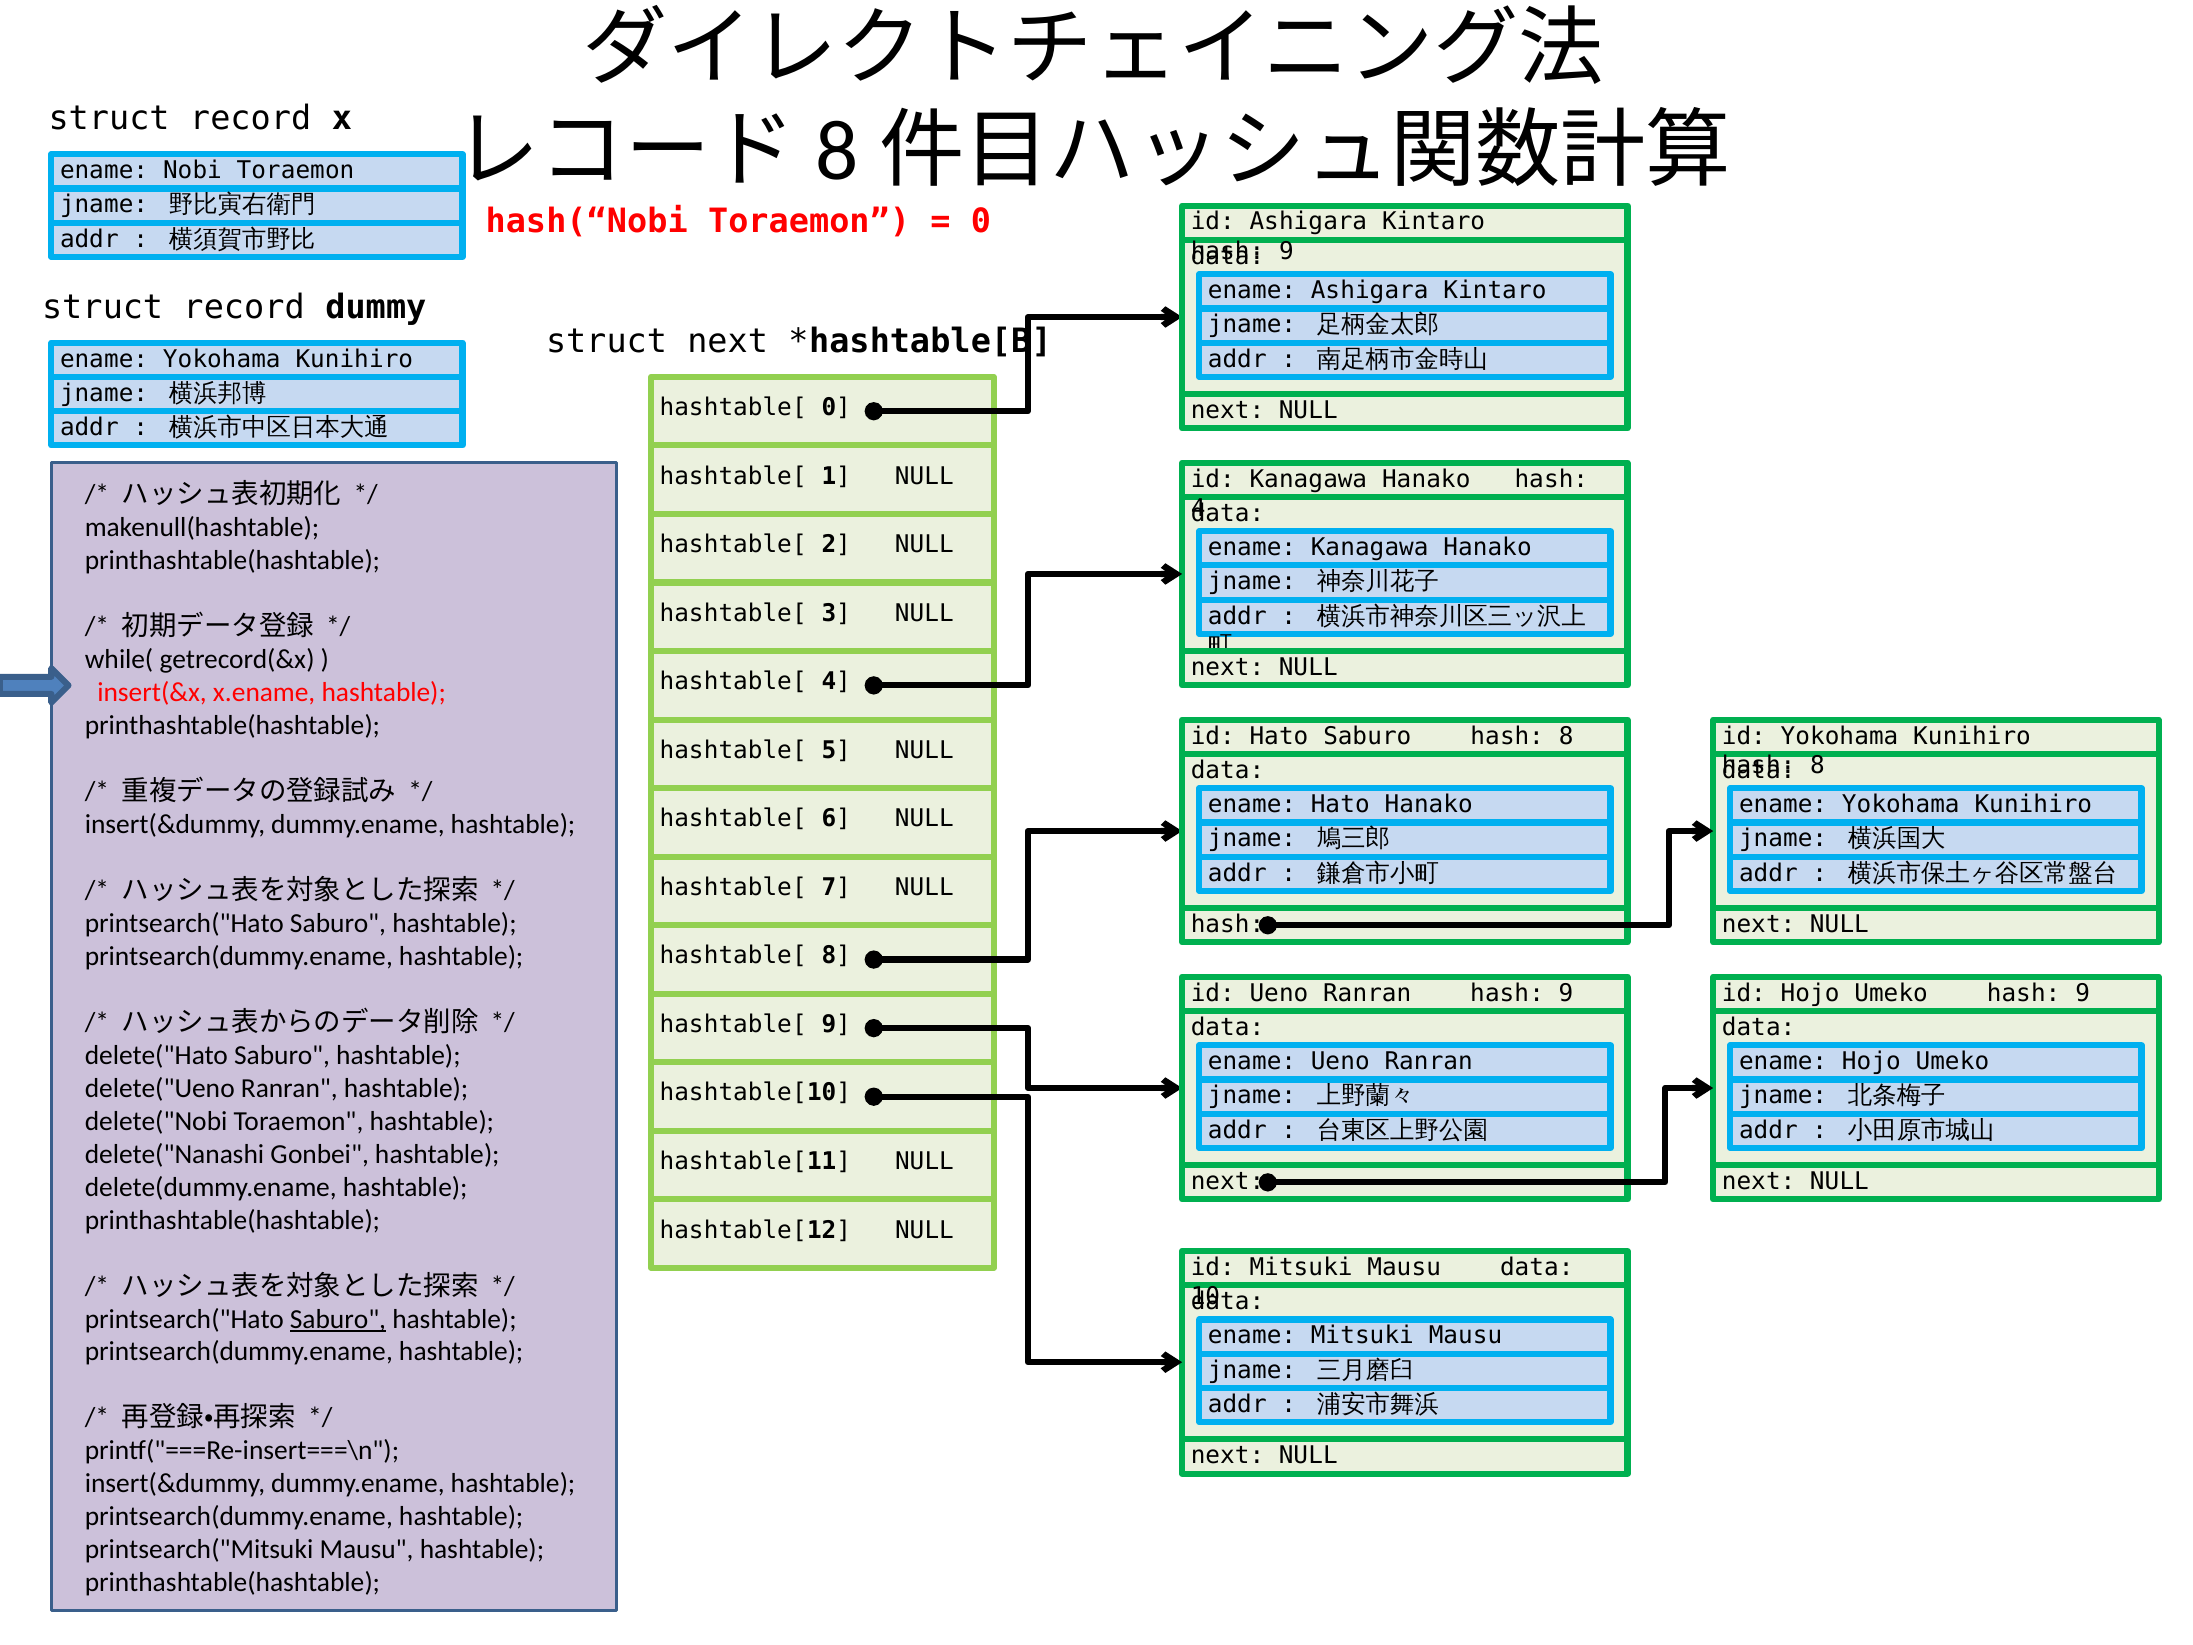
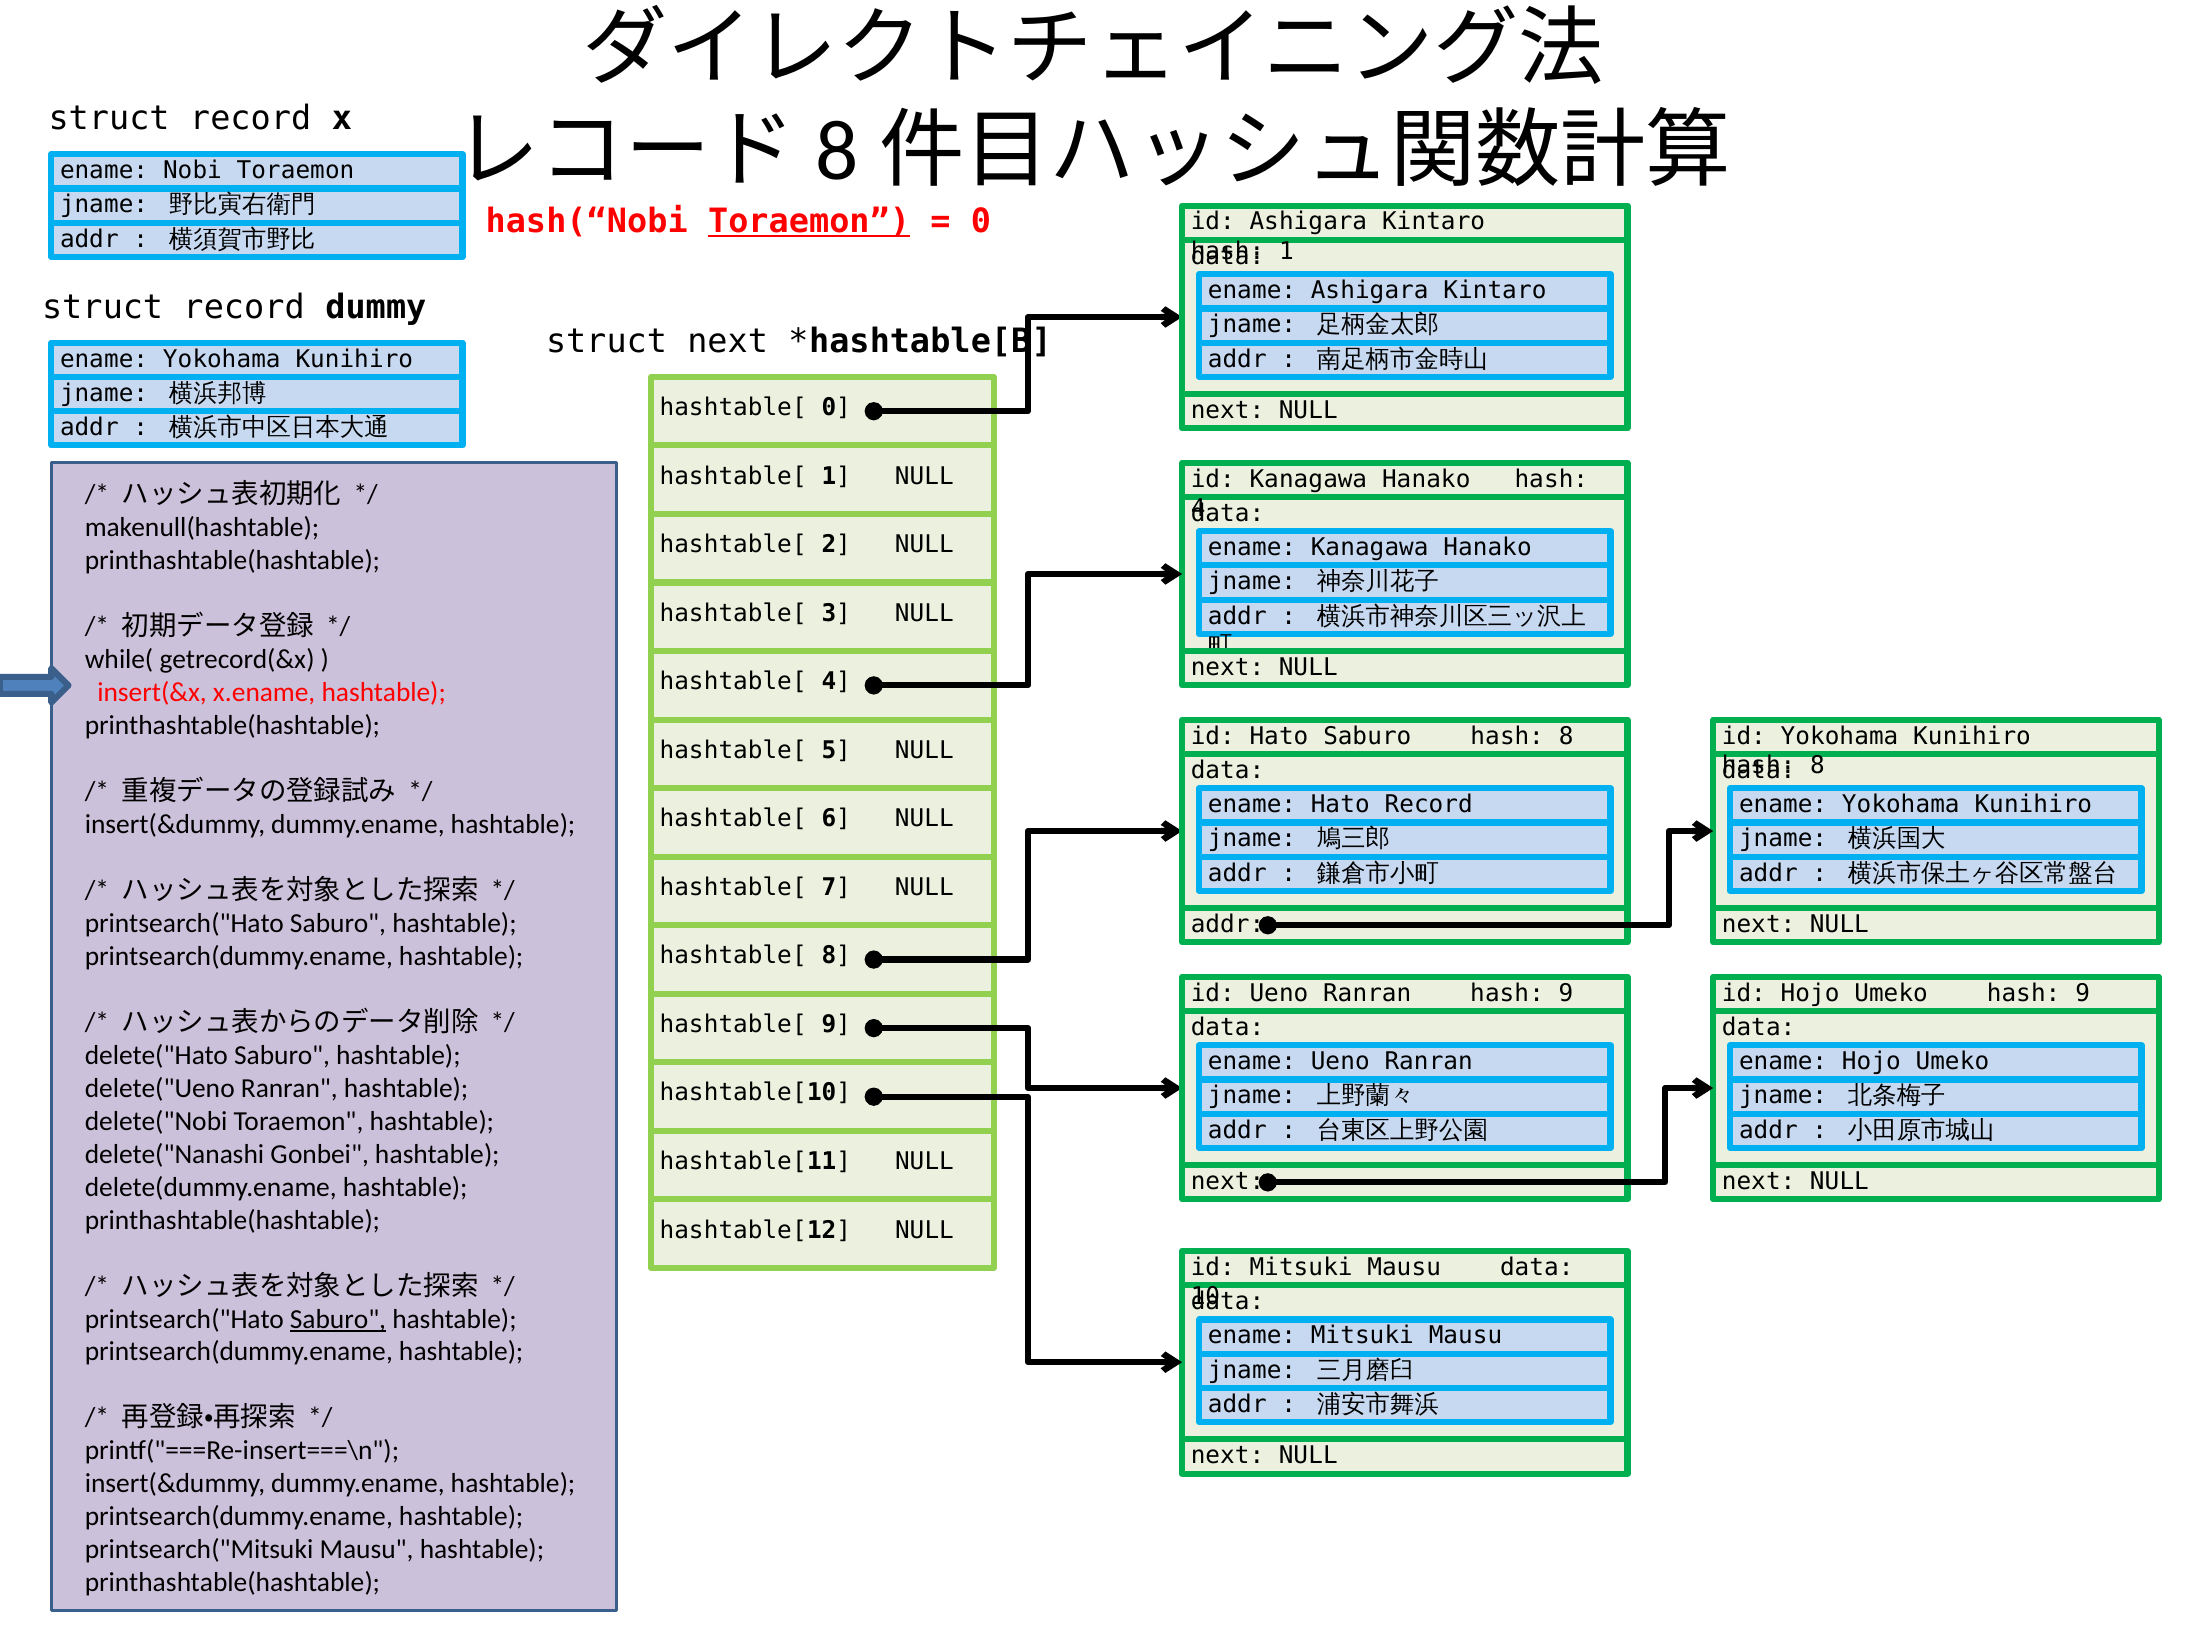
Toraemon at (809, 222) underline: none -> present
9 at (1286, 251): 9 -> 1
Hato Hanako: Hanako -> Record
hash at (1227, 924): hash -> addr
